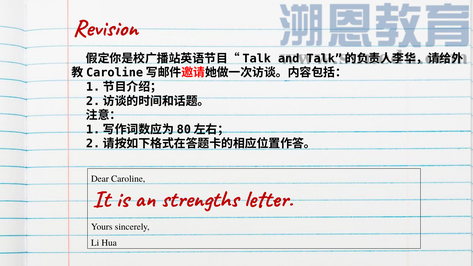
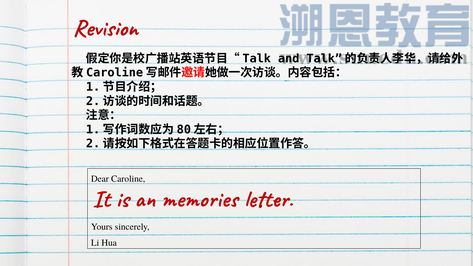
strengths: strengths -> memories
